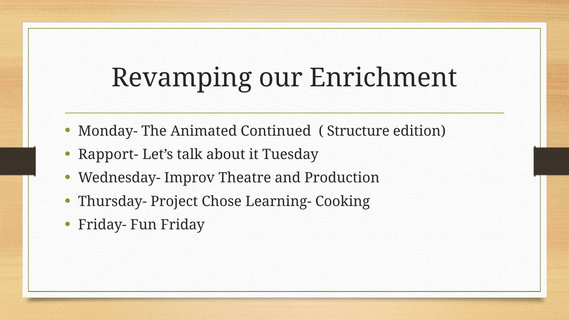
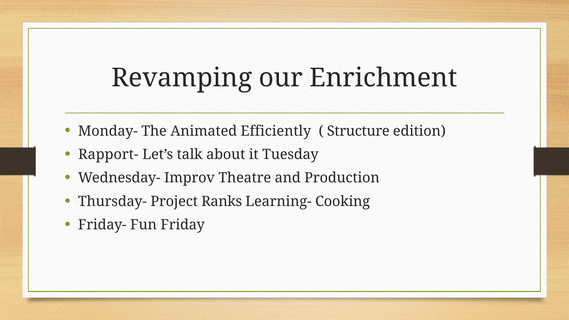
Continued: Continued -> Efficiently
Chose: Chose -> Ranks
